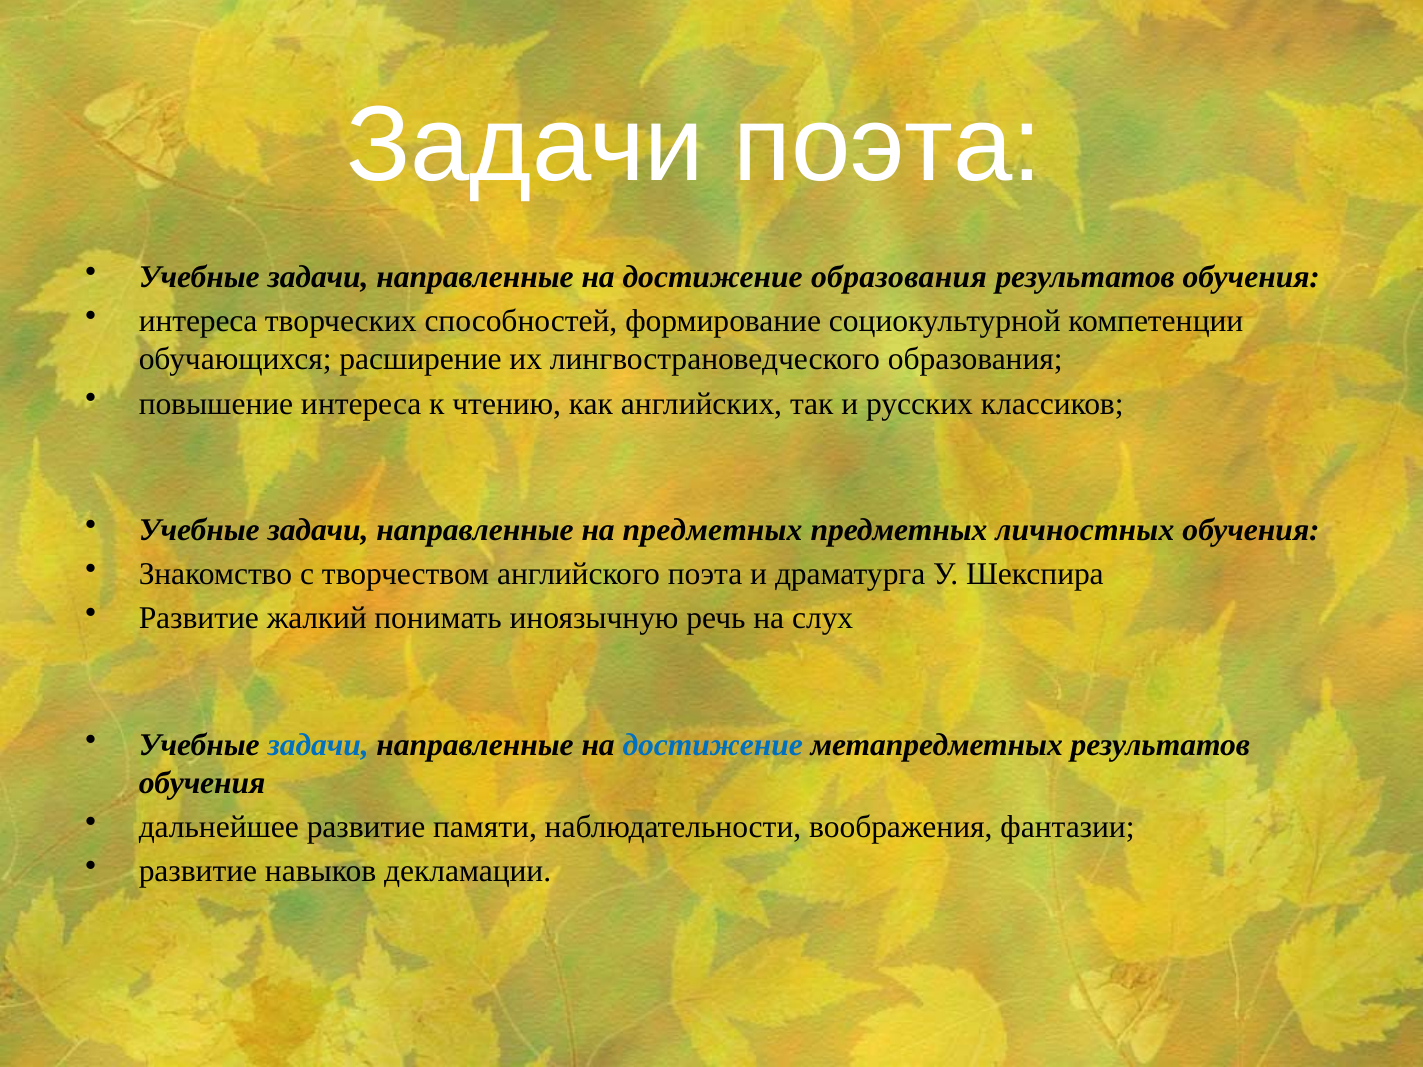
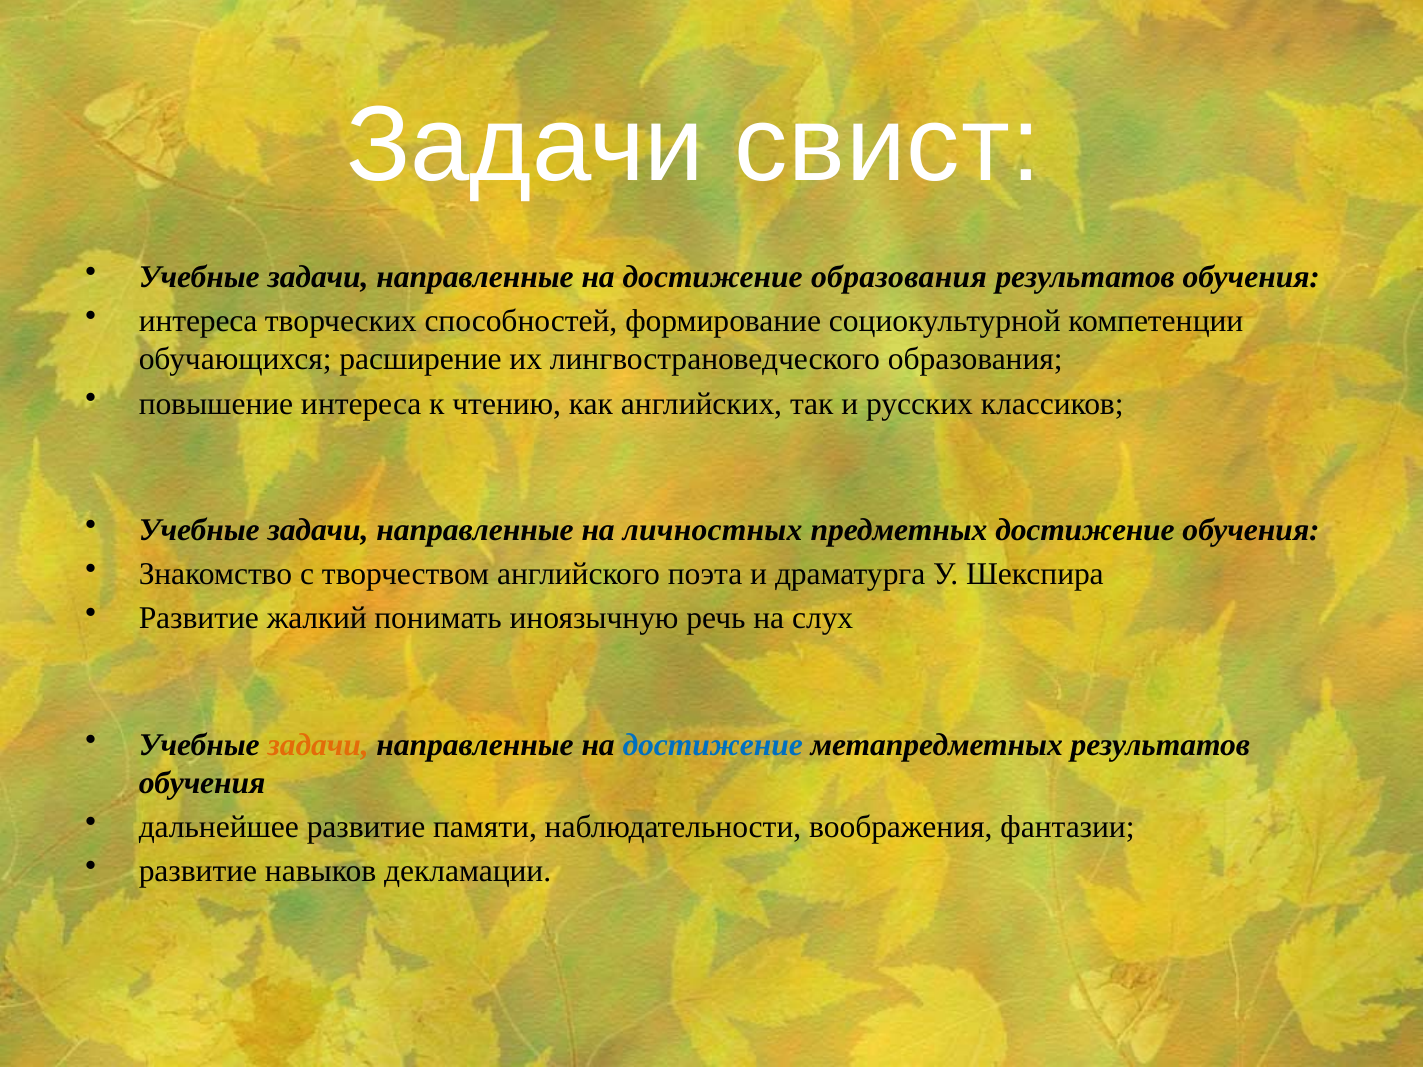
Задачи поэта: поэта -> свист
на предметных: предметных -> личностных
предметных личностных: личностных -> достижение
задачи at (318, 745) colour: blue -> orange
